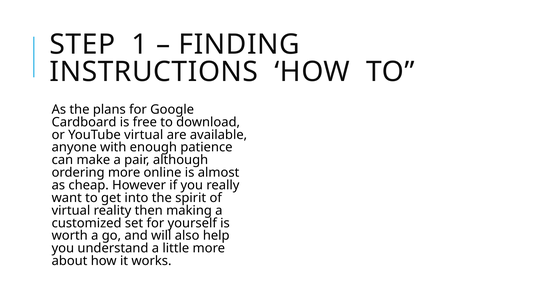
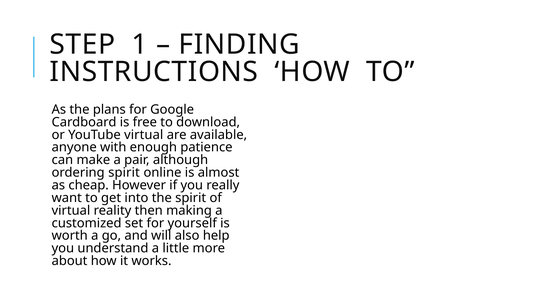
ordering more: more -> spirit
